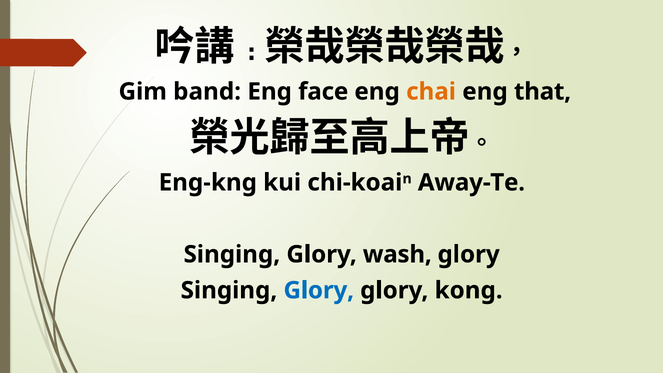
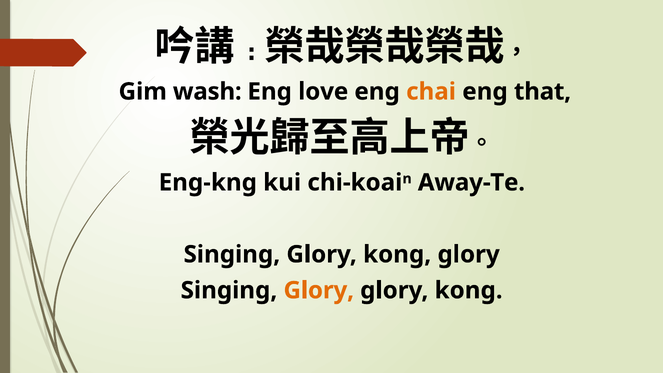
band: band -> wash
face: face -> love
Singing Glory wash: wash -> kong
Glory at (319, 290) colour: blue -> orange
